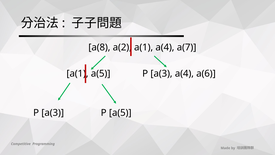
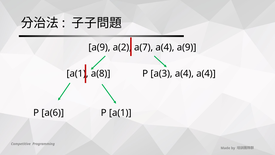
a(8 at (99, 47): a(8 -> a(9
a(1 at (144, 47): a(1 -> a(7
a(4 a(7: a(7 -> a(9
a(5 at (101, 73): a(5 -> a(8
a(4 a(6: a(6 -> a(4
a(3 at (53, 113): a(3 -> a(6
P a(5: a(5 -> a(1
